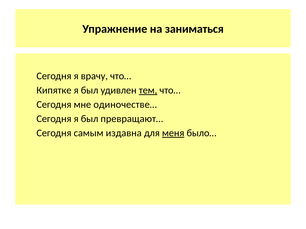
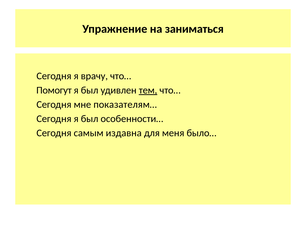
Кипятке: Кипятке -> Помогут
одиночестве…: одиночестве… -> показателям…
превращают…: превращают… -> особенности…
меня underline: present -> none
